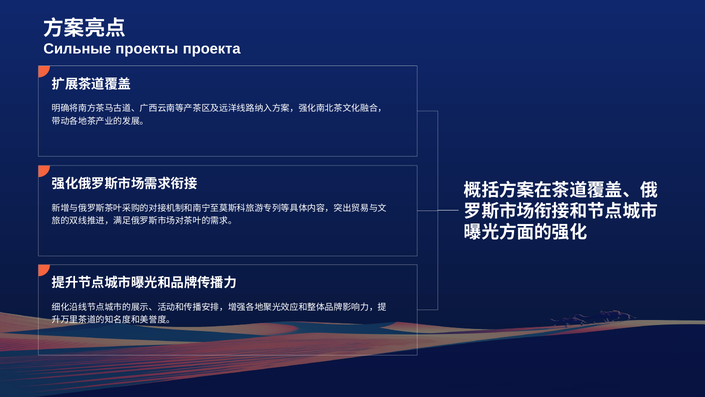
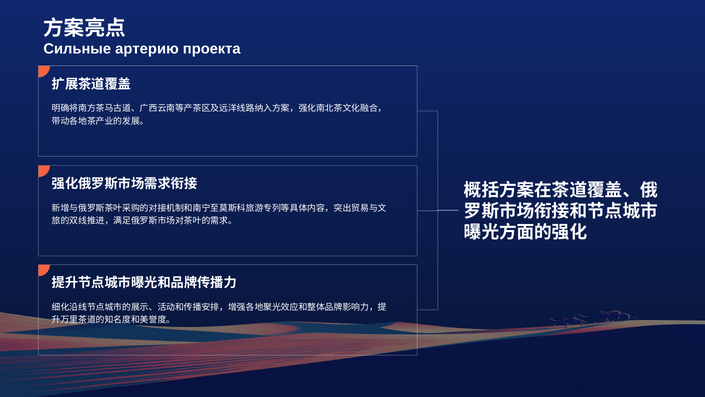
проекты: проекты -> артерию
